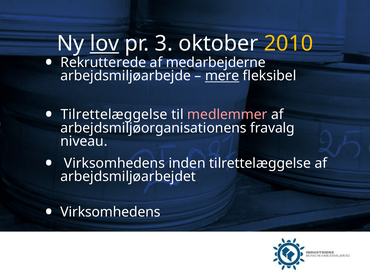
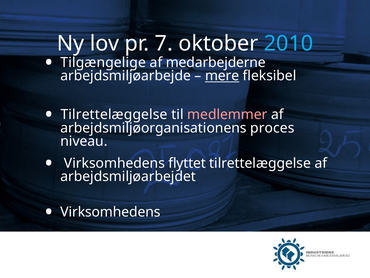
lov underline: present -> none
3: 3 -> 7
2010 colour: yellow -> light blue
Rekrutterede: Rekrutterede -> Tilgængelige
fravalg: fravalg -> proces
inden: inden -> flyttet
